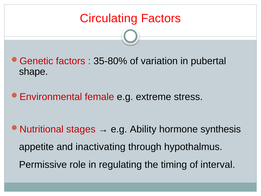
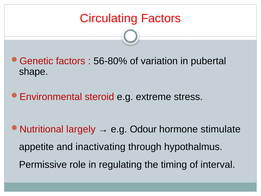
35-80%: 35-80% -> 56-80%
female: female -> steroid
stages: stages -> largely
Ability: Ability -> Odour
synthesis: synthesis -> stimulate
